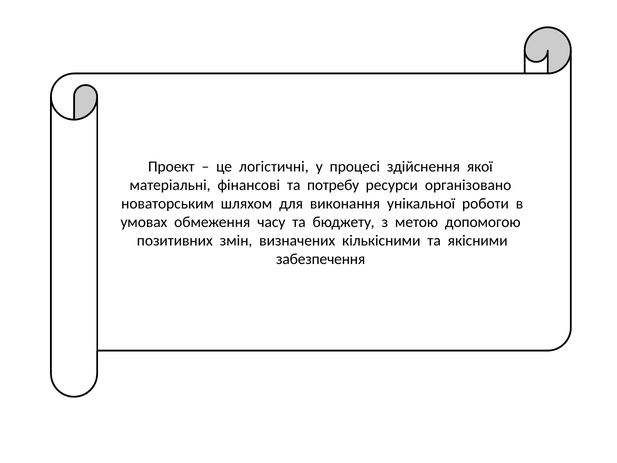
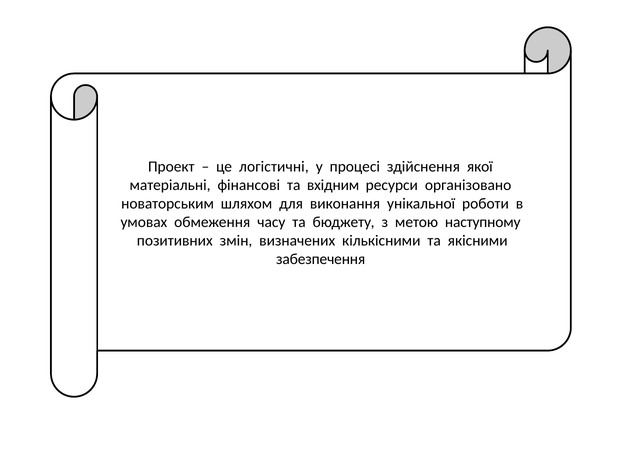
потребу: потребу -> вхідним
допомогою: допомогою -> наступному
